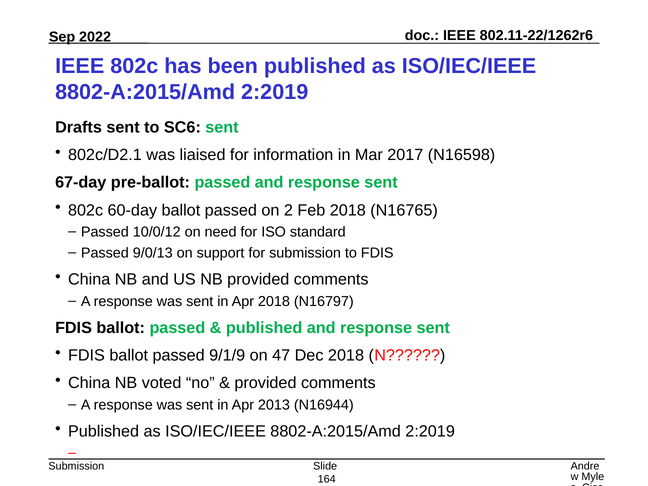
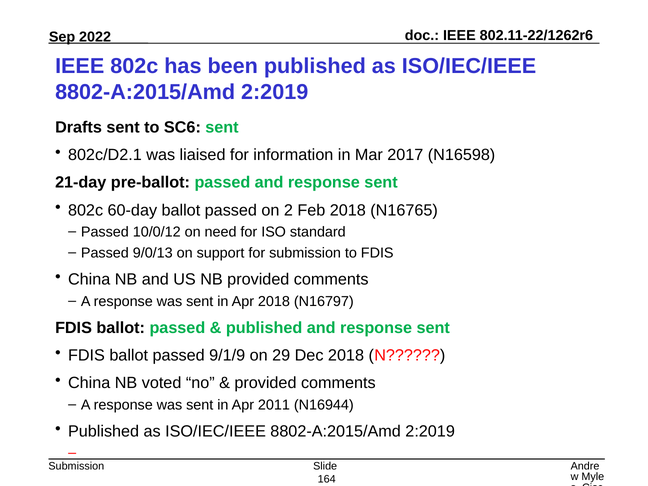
67-day: 67-day -> 21-day
47: 47 -> 29
2013: 2013 -> 2011
